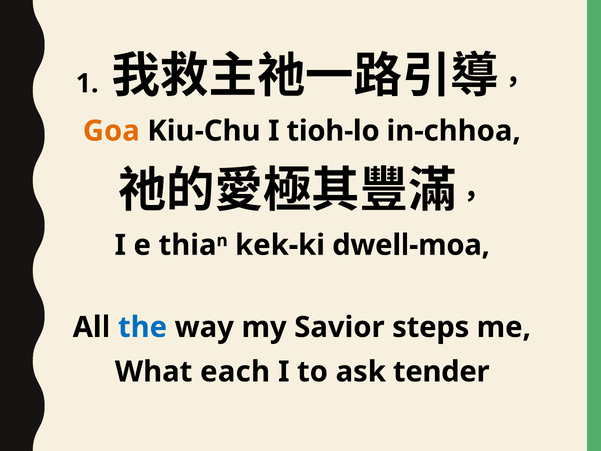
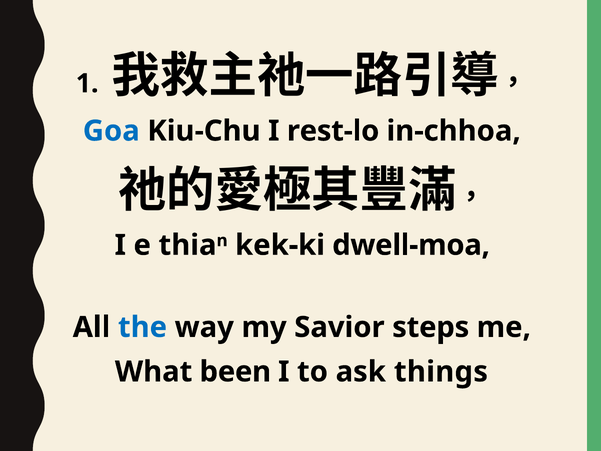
Goa colour: orange -> blue
tioh-lo: tioh-lo -> rest-lo
each: each -> been
tender: tender -> things
